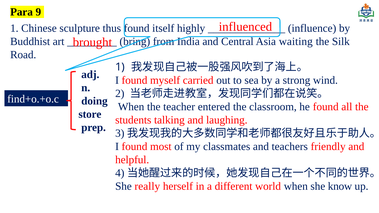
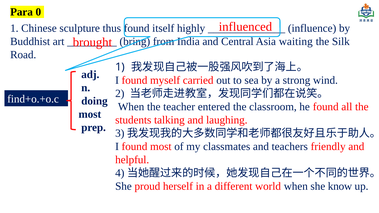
9: 9 -> 0
store at (90, 114): store -> most
really: really -> proud
